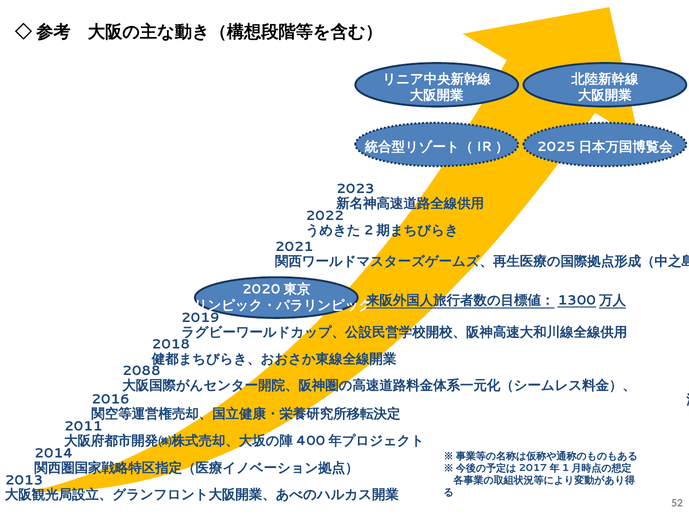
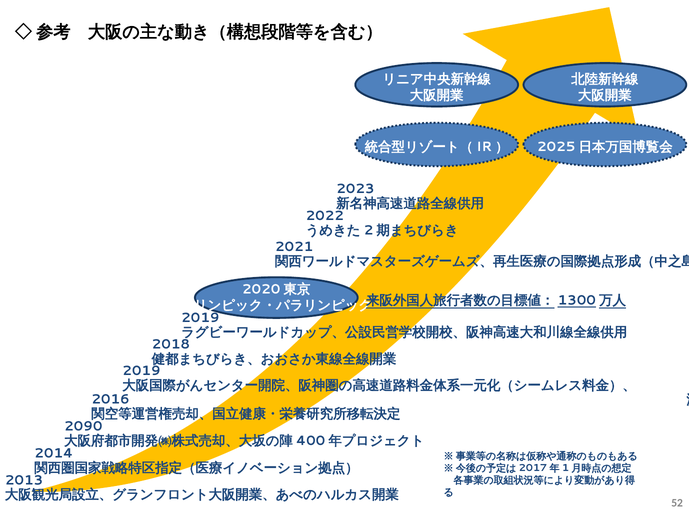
2088 at (141, 371): 2088 -> 2019
2011: 2011 -> 2090
